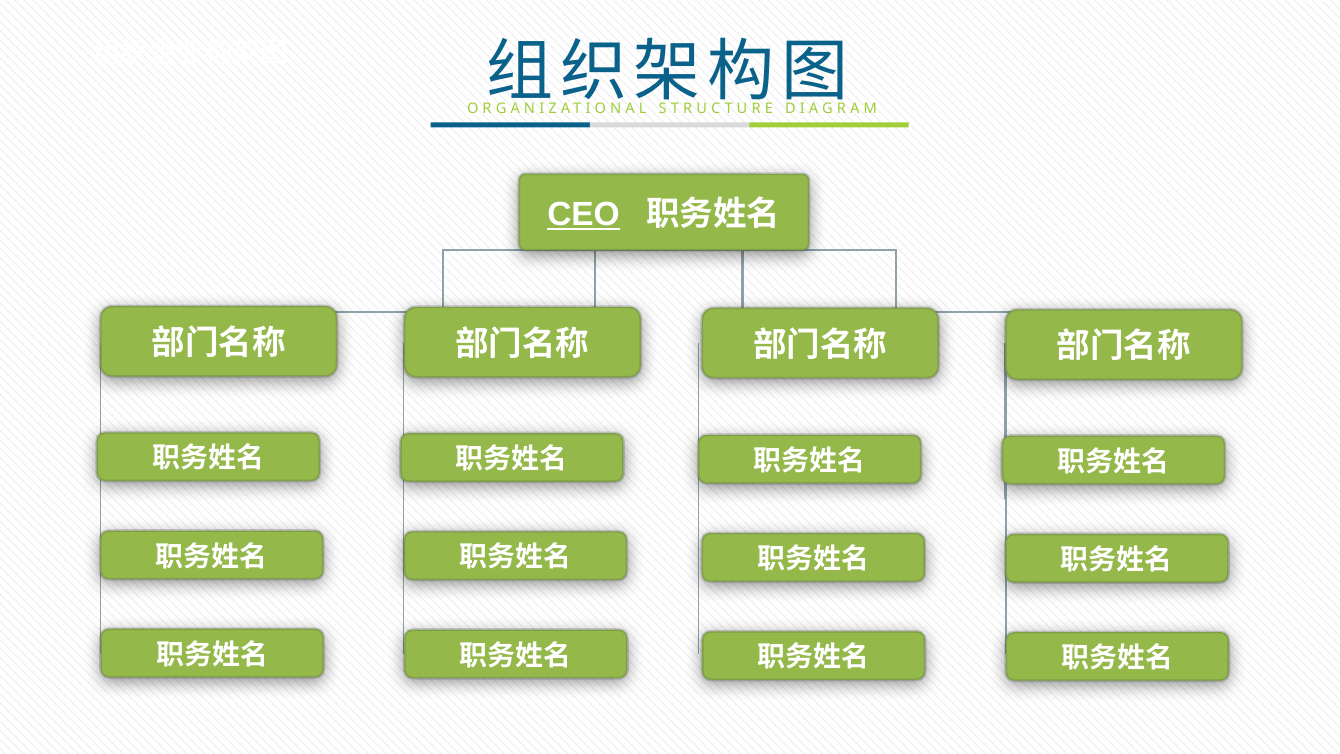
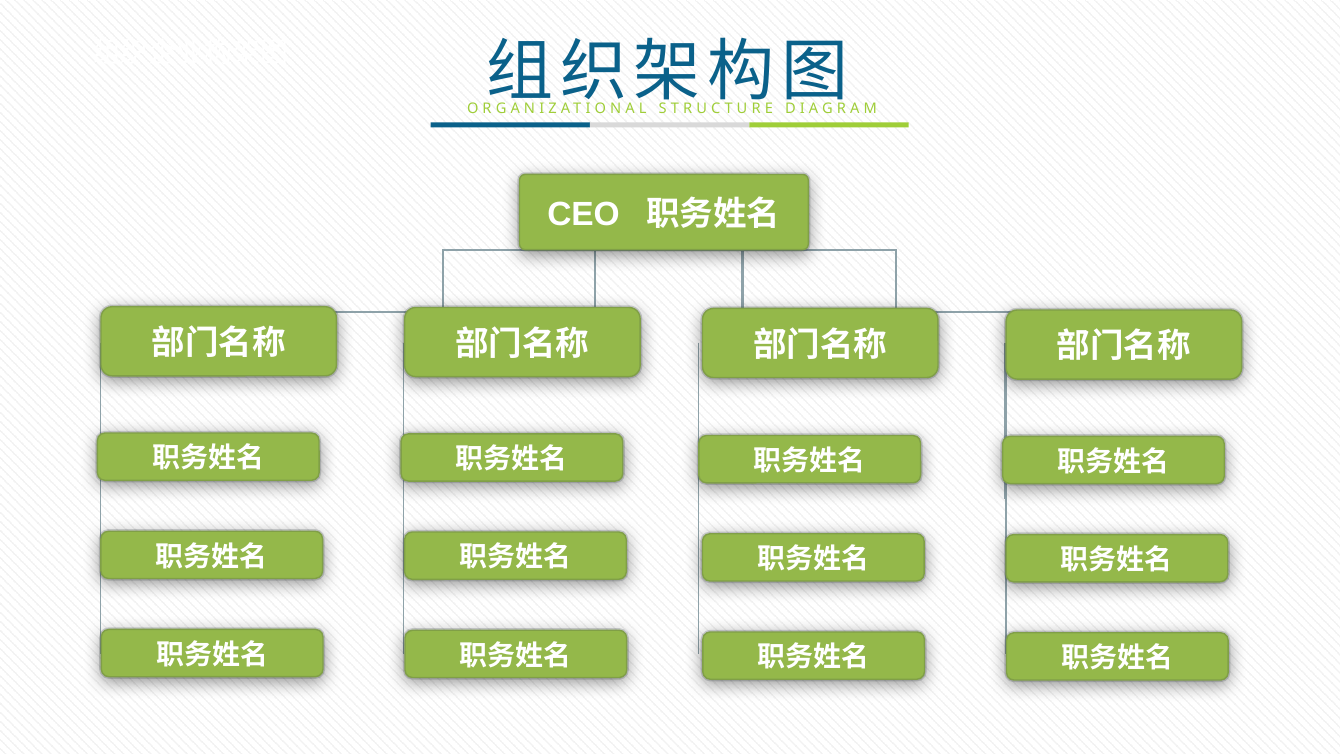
CEO underline: present -> none
